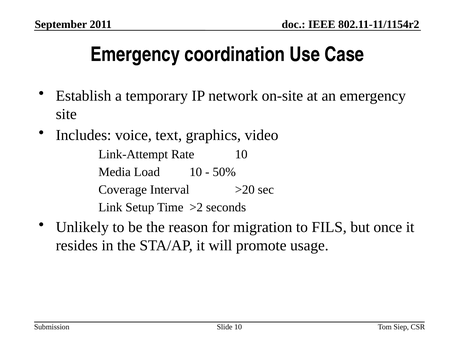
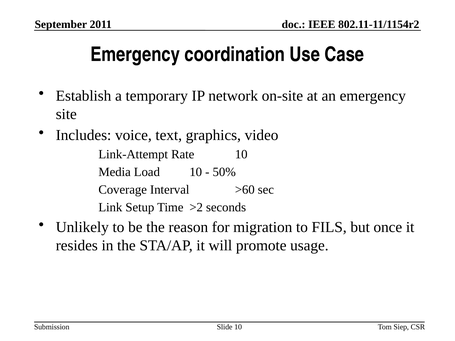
>20: >20 -> >60
